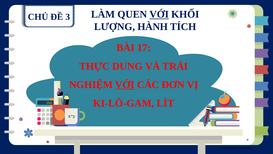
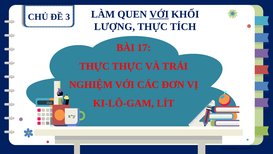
LƯỢNG HÀNH: HÀNH -> THỰC
THỰC DUNG: DUNG -> THỰC
VỚI at (125, 84) underline: present -> none
